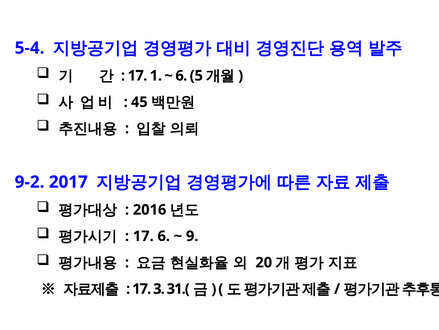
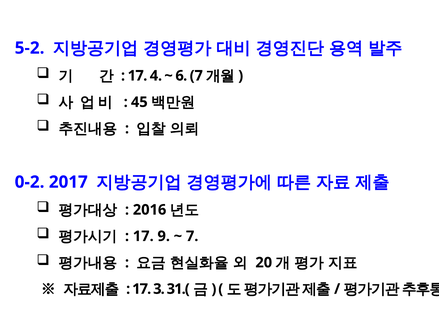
5-4: 5-4 -> 5-2
1: 1 -> 4
6 5: 5 -> 7
9-2: 9-2 -> 0-2
17 6: 6 -> 9
9 at (192, 236): 9 -> 7
